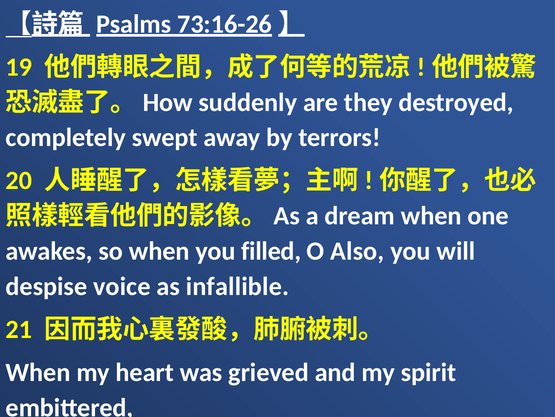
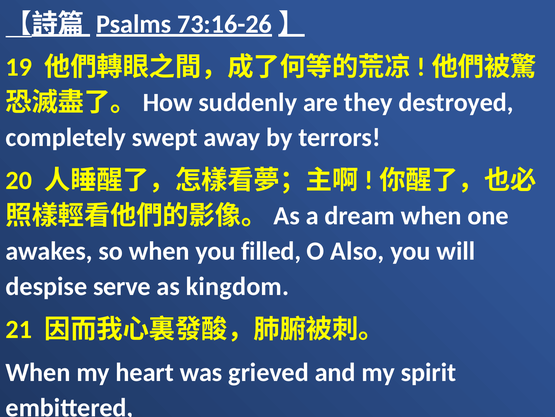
voice: voice -> serve
infallible: infallible -> kingdom
